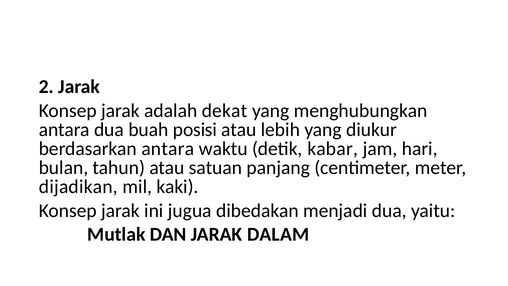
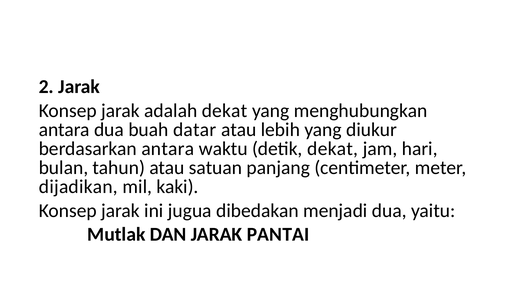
posisi: posisi -> datar
detik kabar: kabar -> dekat
DALAM: DALAM -> PANTAI
